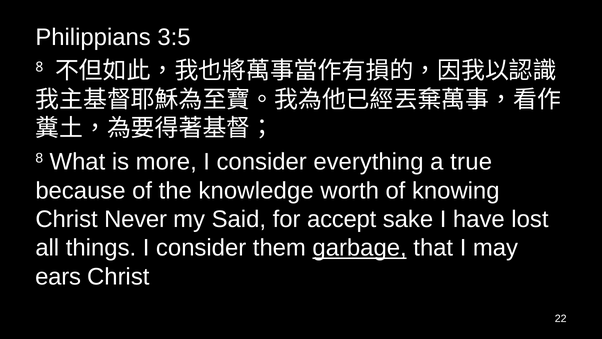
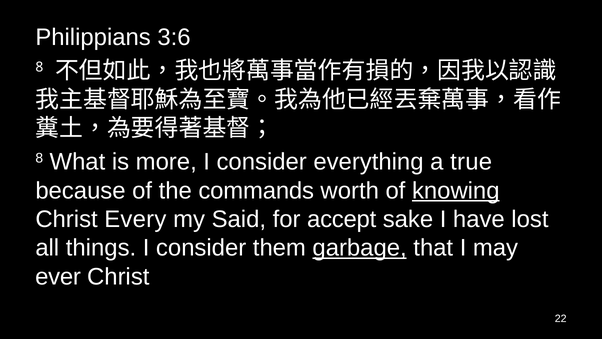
3:5: 3:5 -> 3:6
knowledge: knowledge -> commands
knowing underline: none -> present
Never: Never -> Every
ears: ears -> ever
